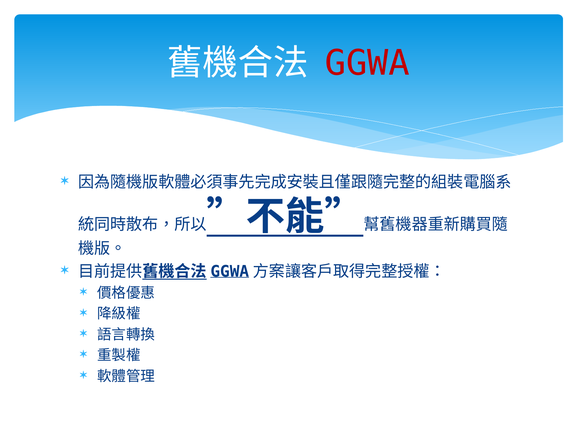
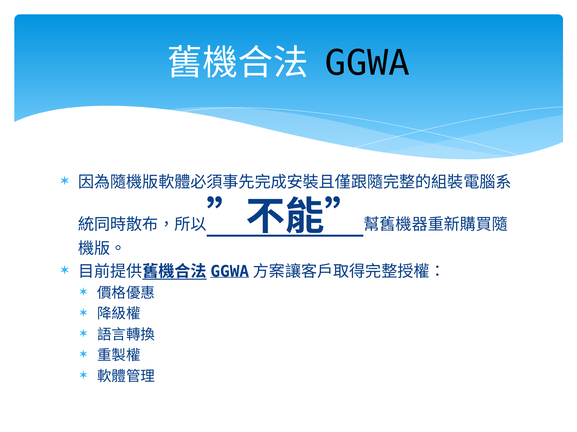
GGWA colour: red -> black
